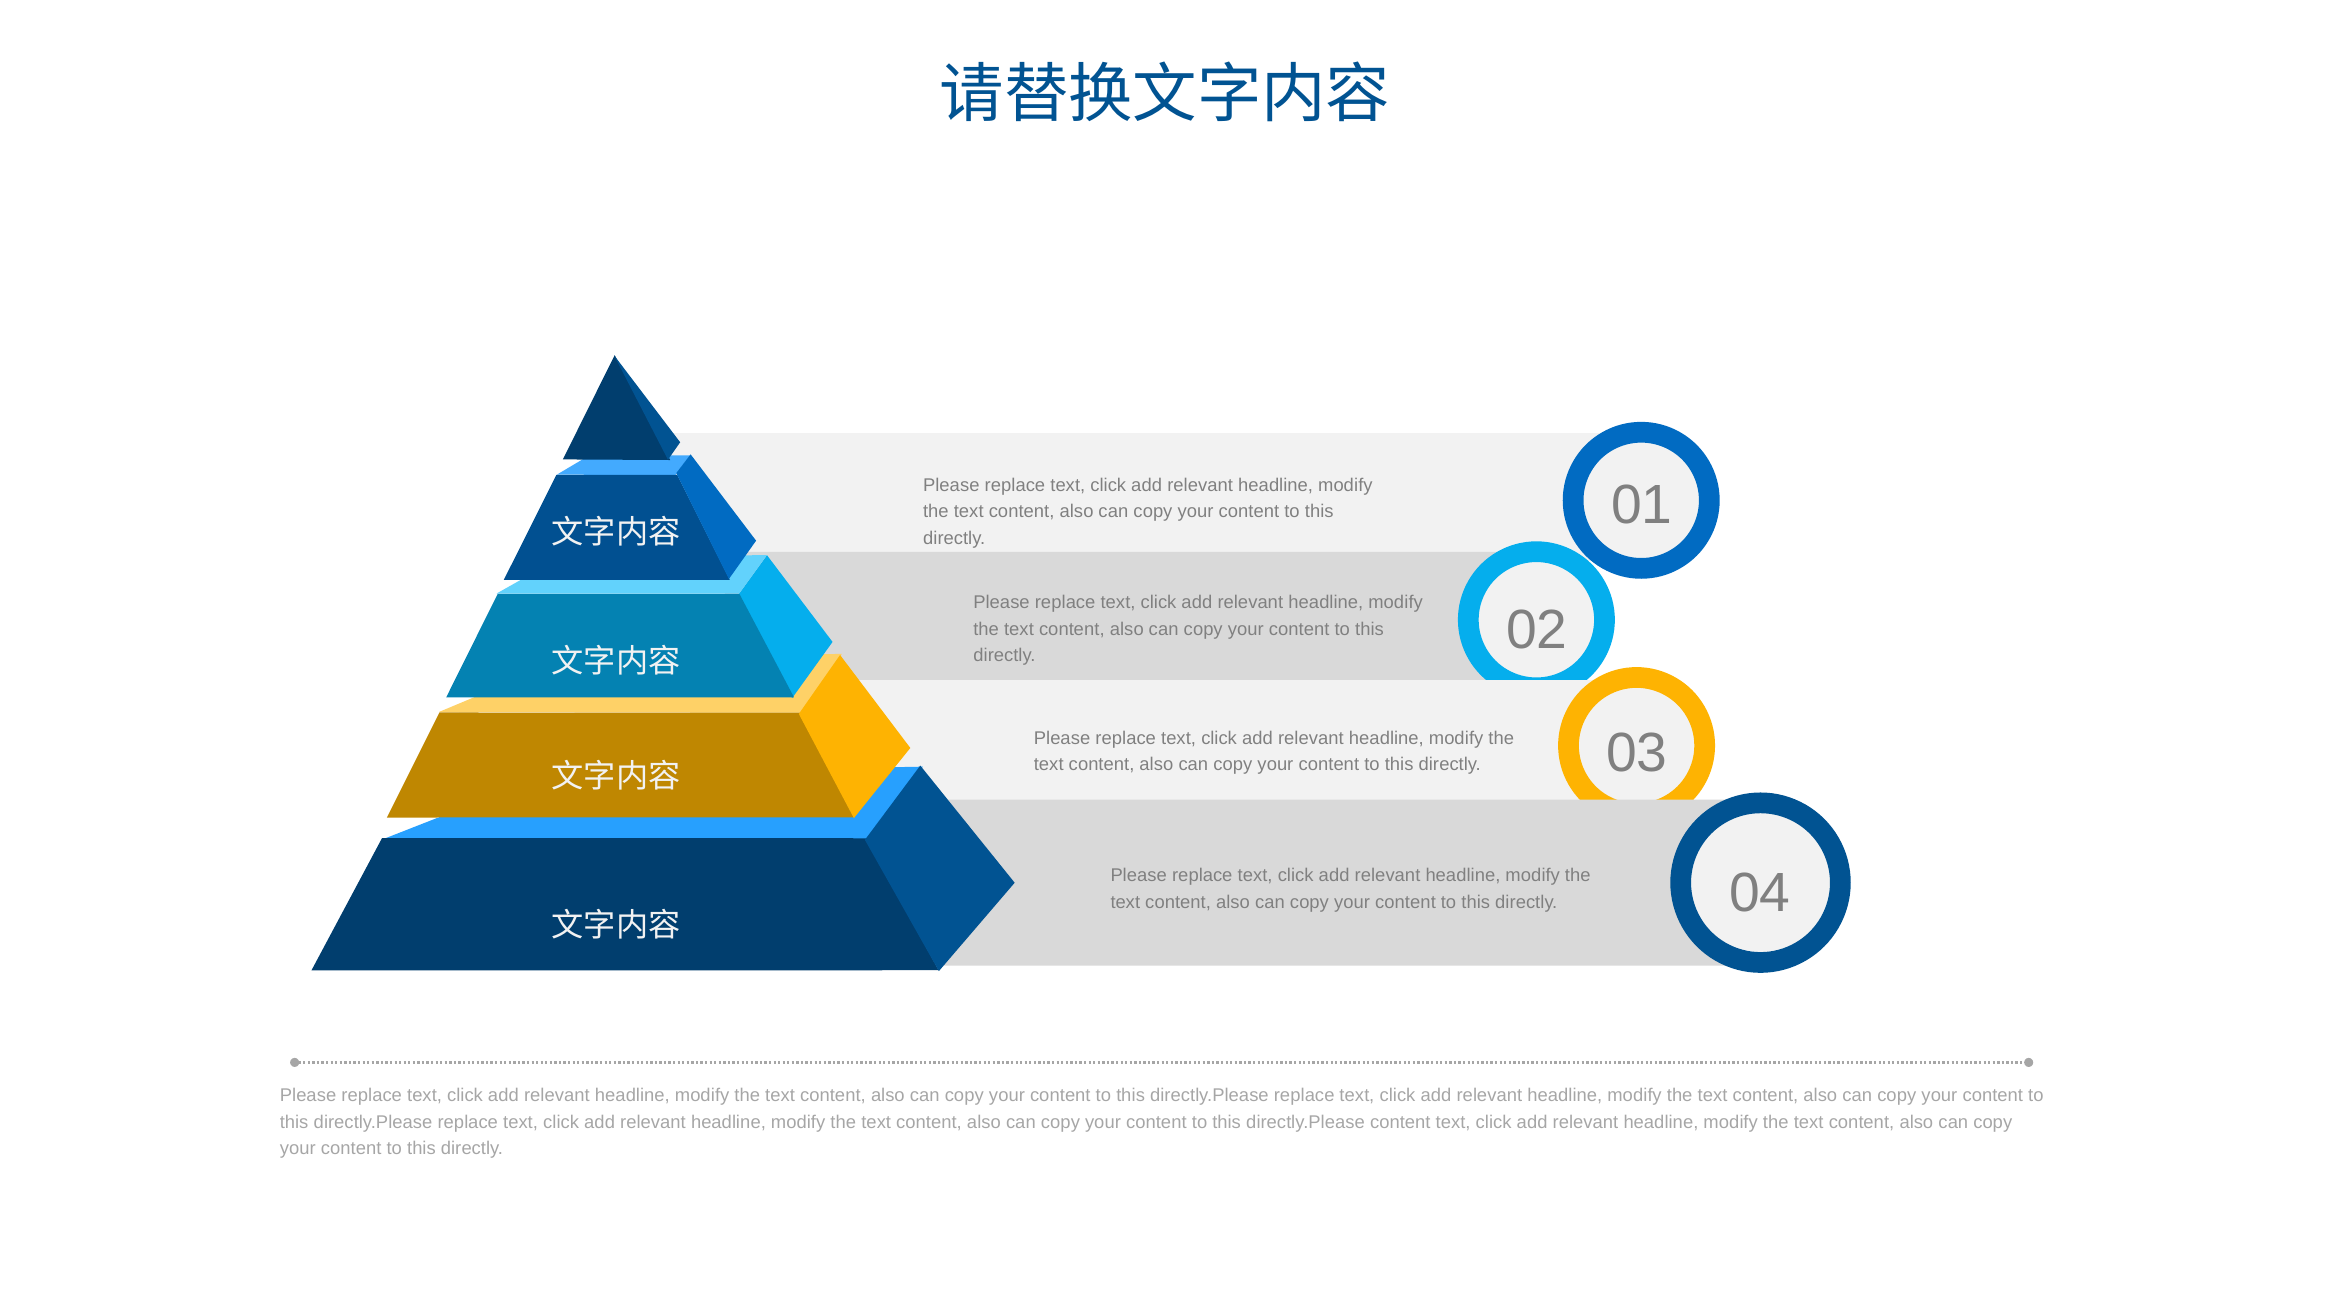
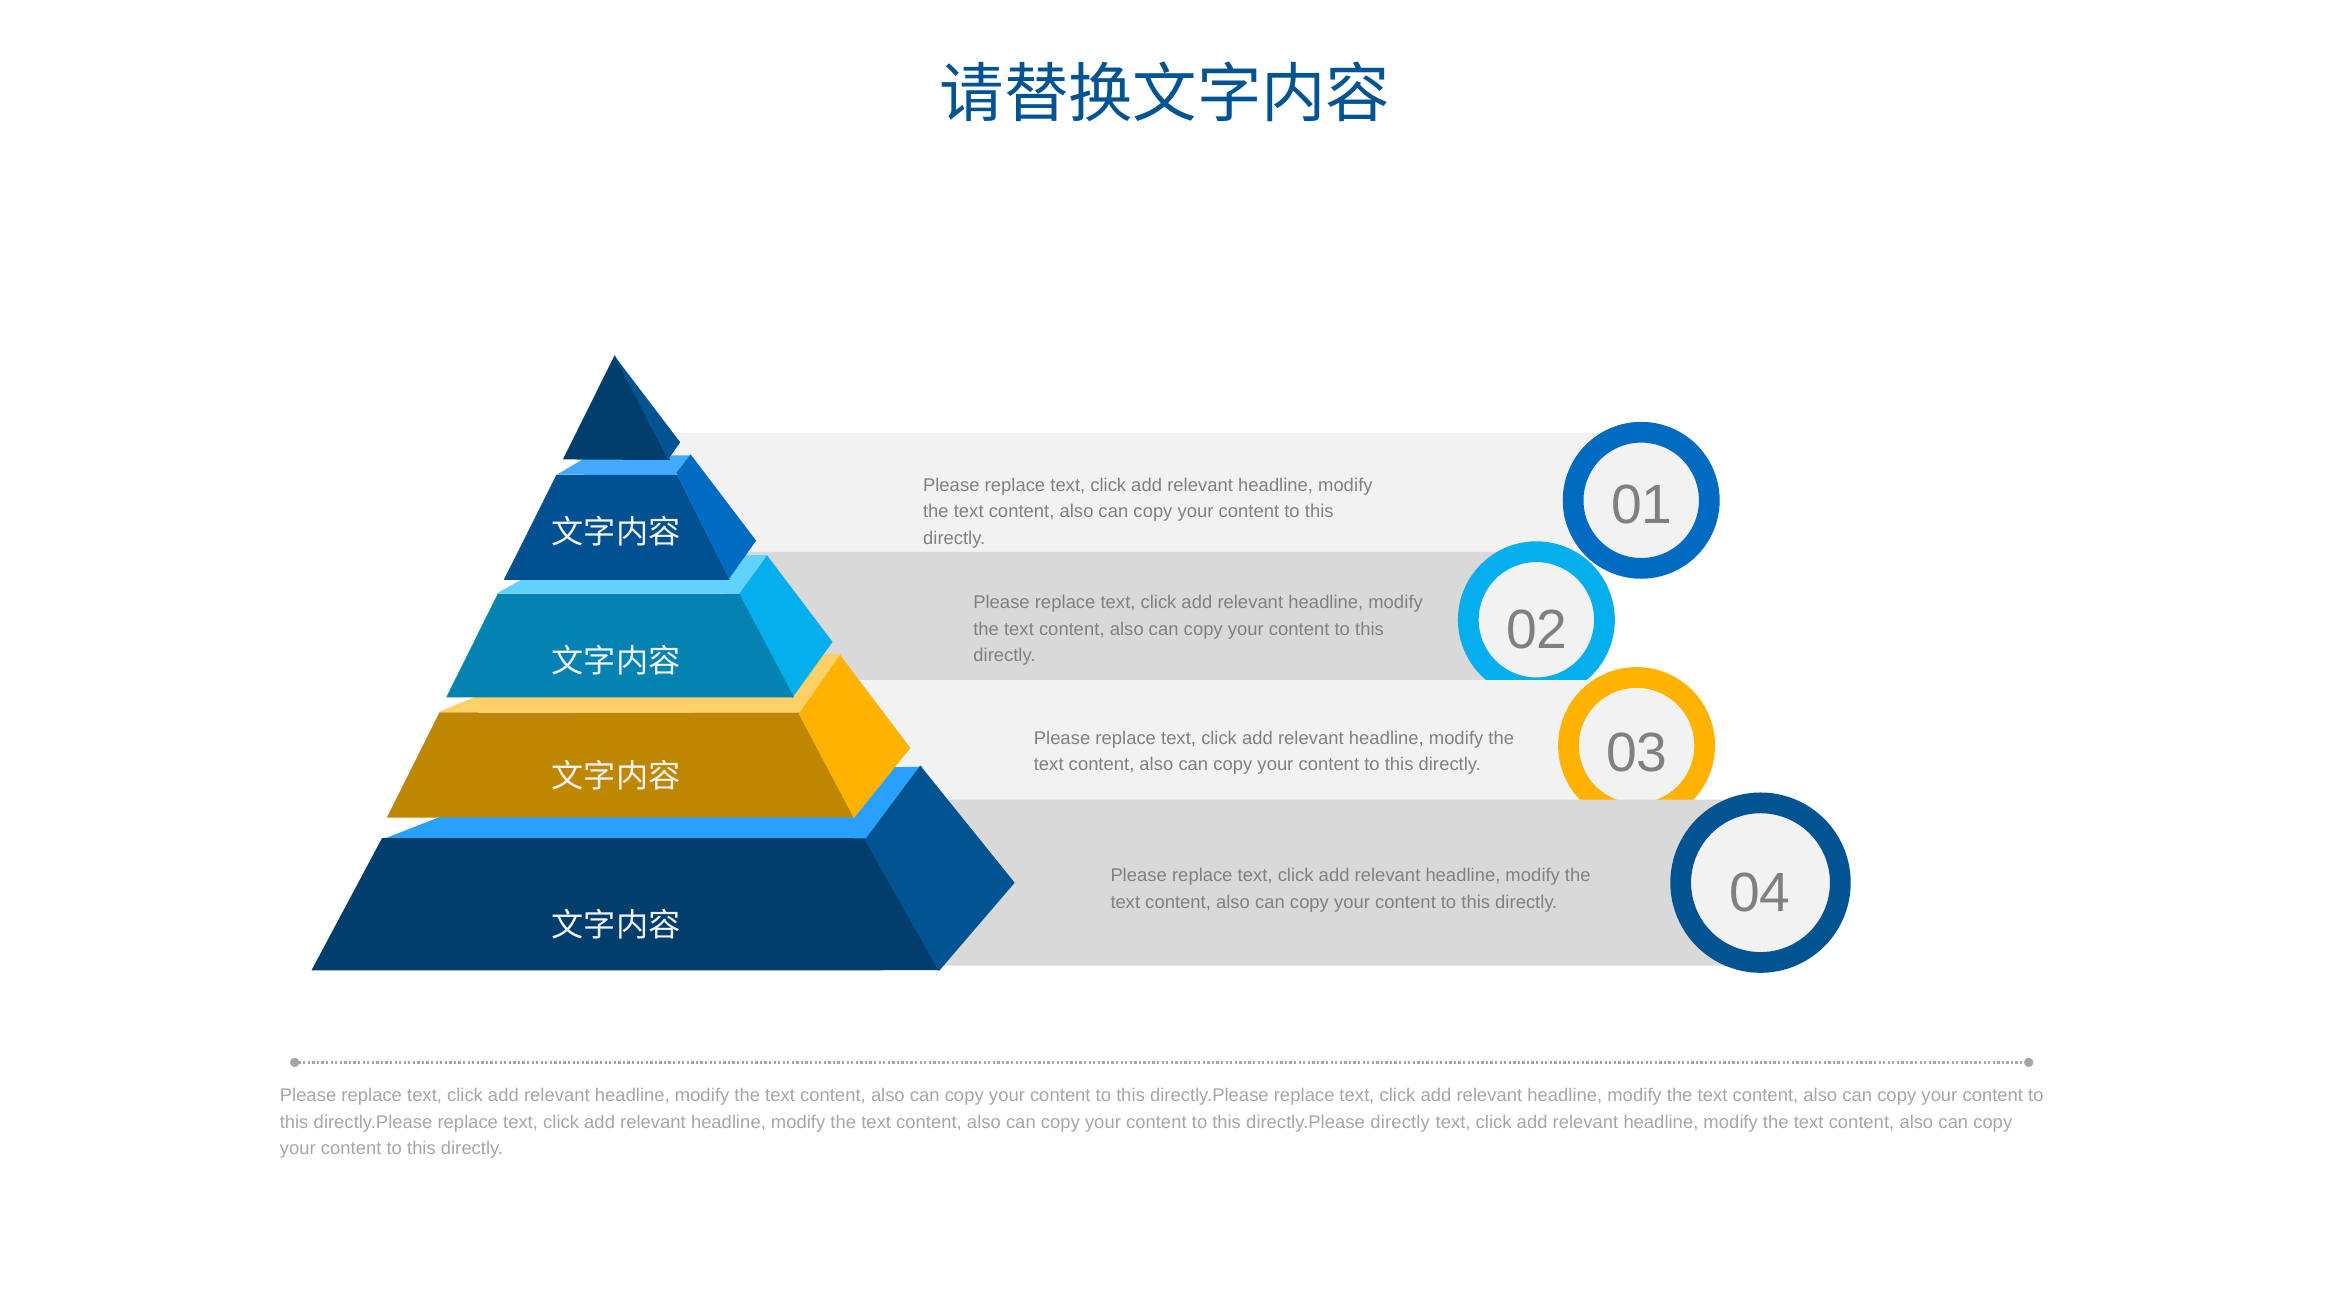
directly.Please content: content -> directly
